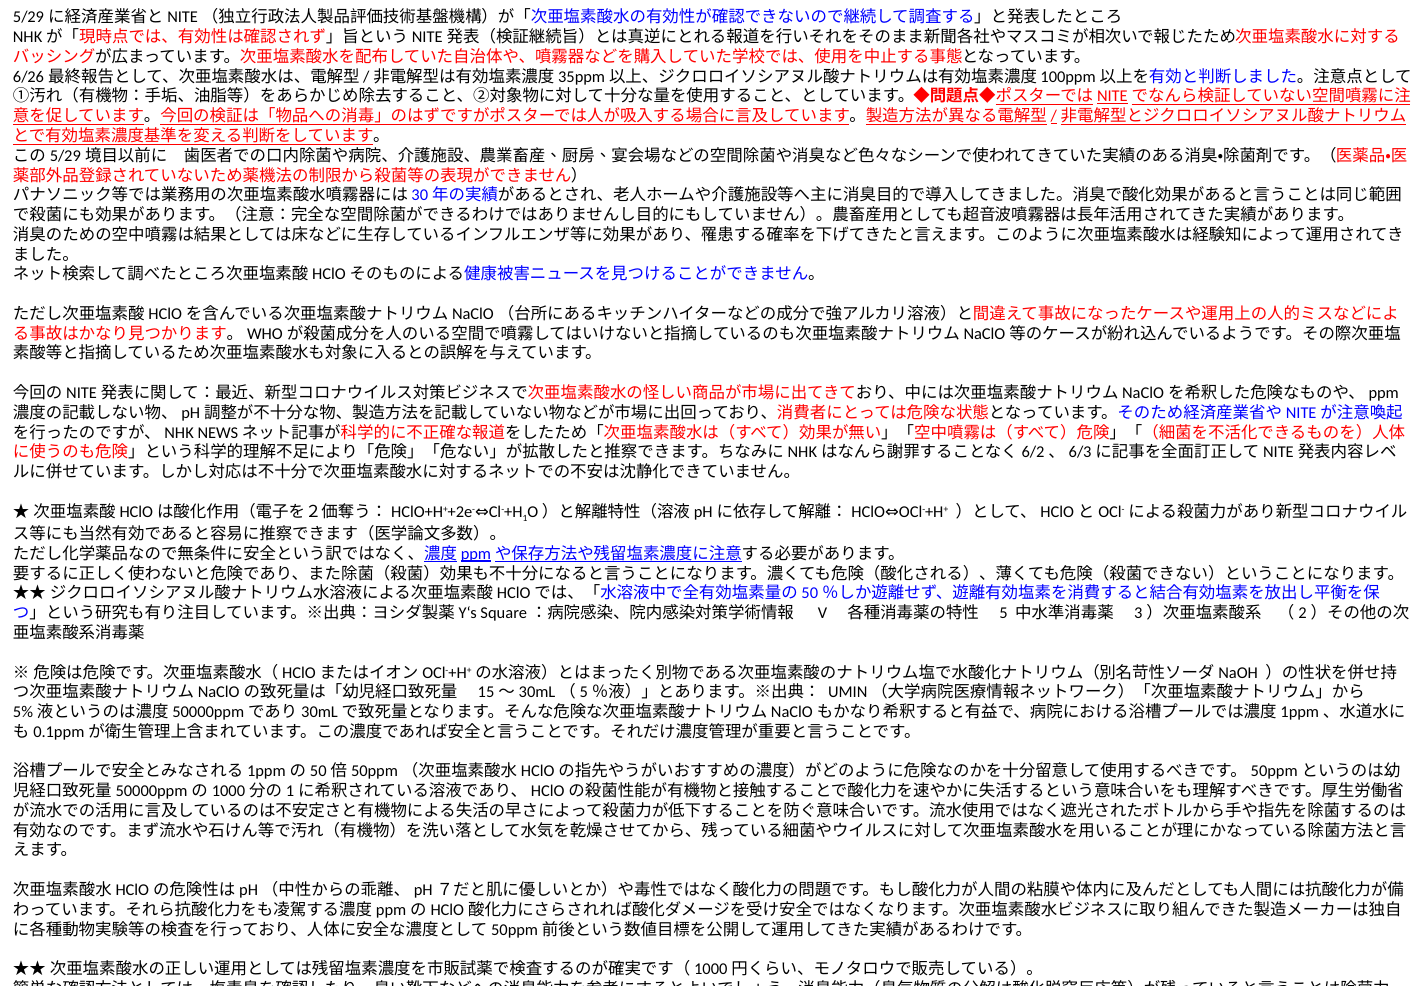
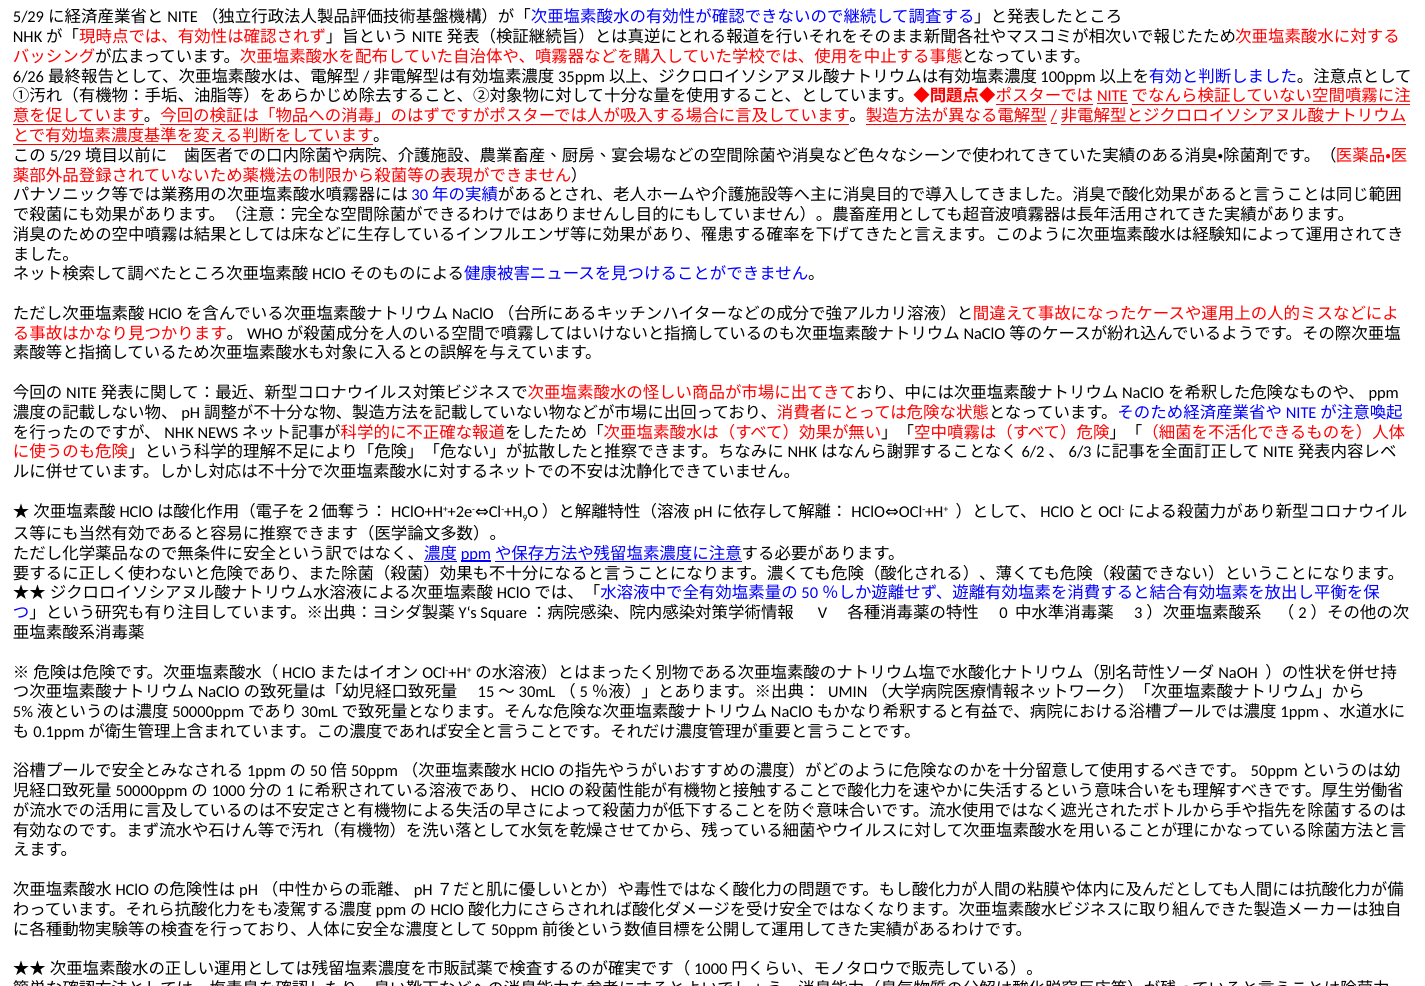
1: 1 -> 9
5: 5 -> 0
